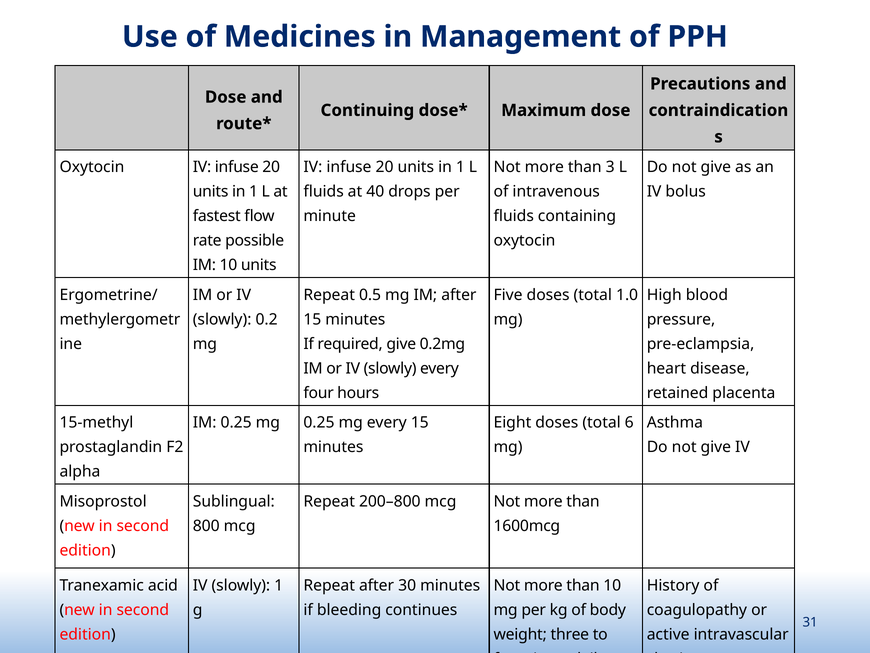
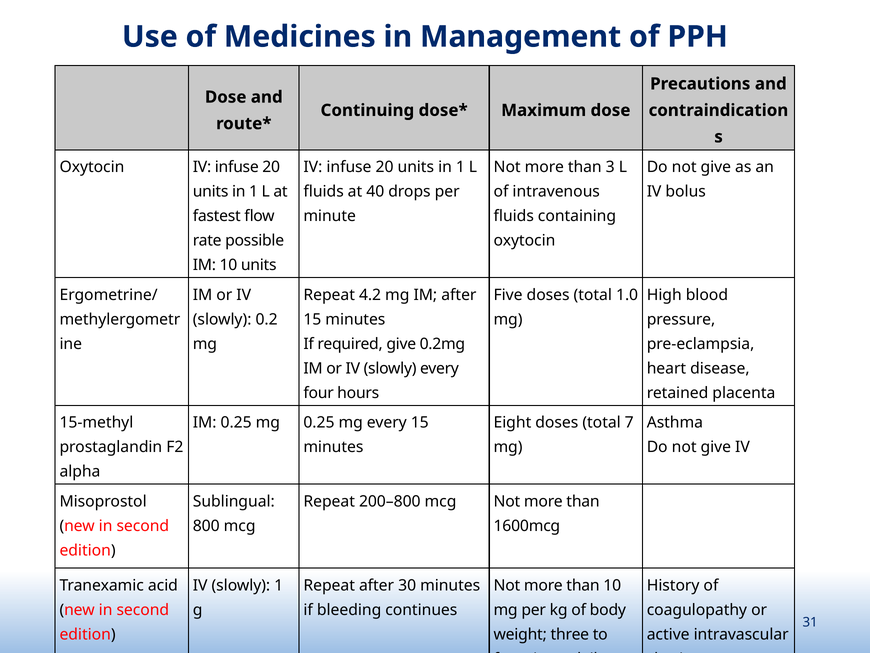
0.5: 0.5 -> 4.2
6: 6 -> 7
